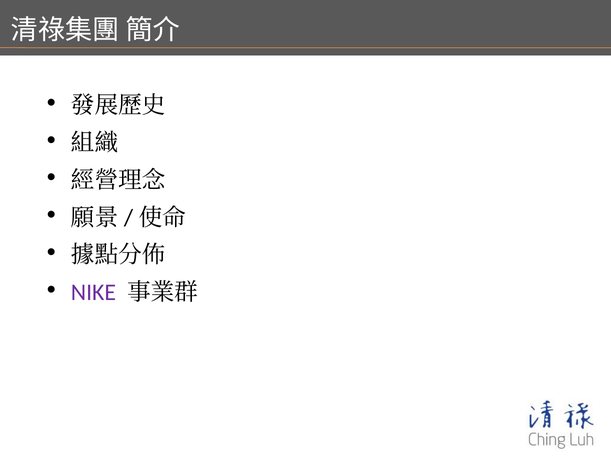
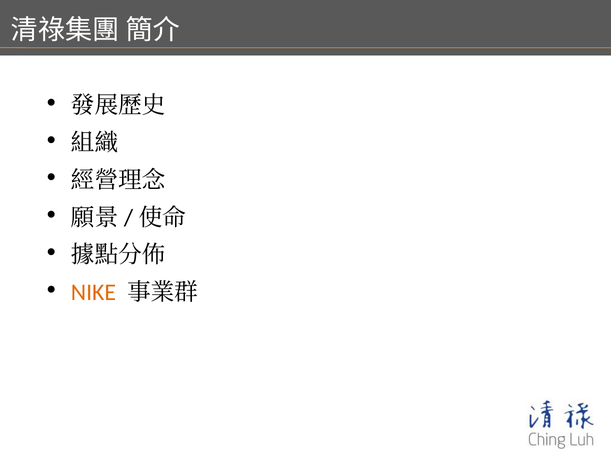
NIKE colour: purple -> orange
